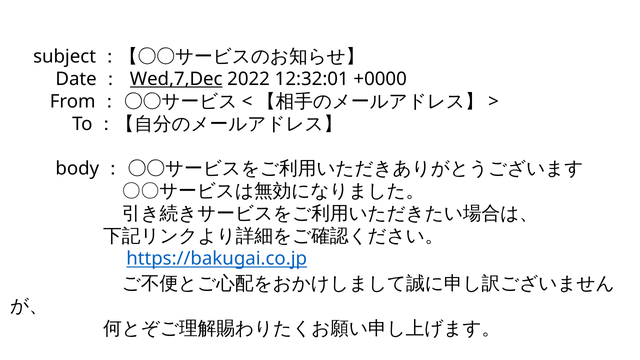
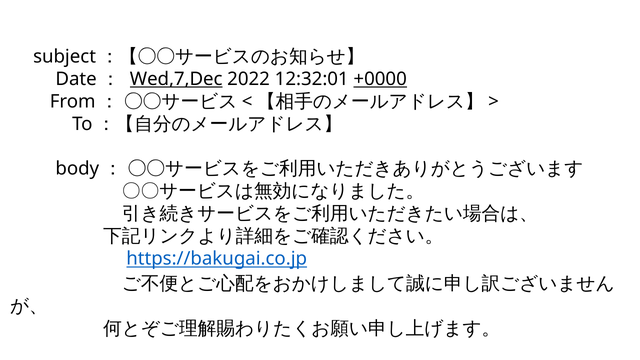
+0000 underline: none -> present
